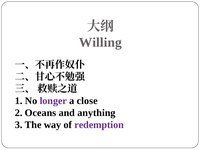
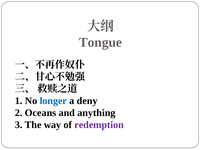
Willing: Willing -> Tongue
longer colour: purple -> blue
close: close -> deny
